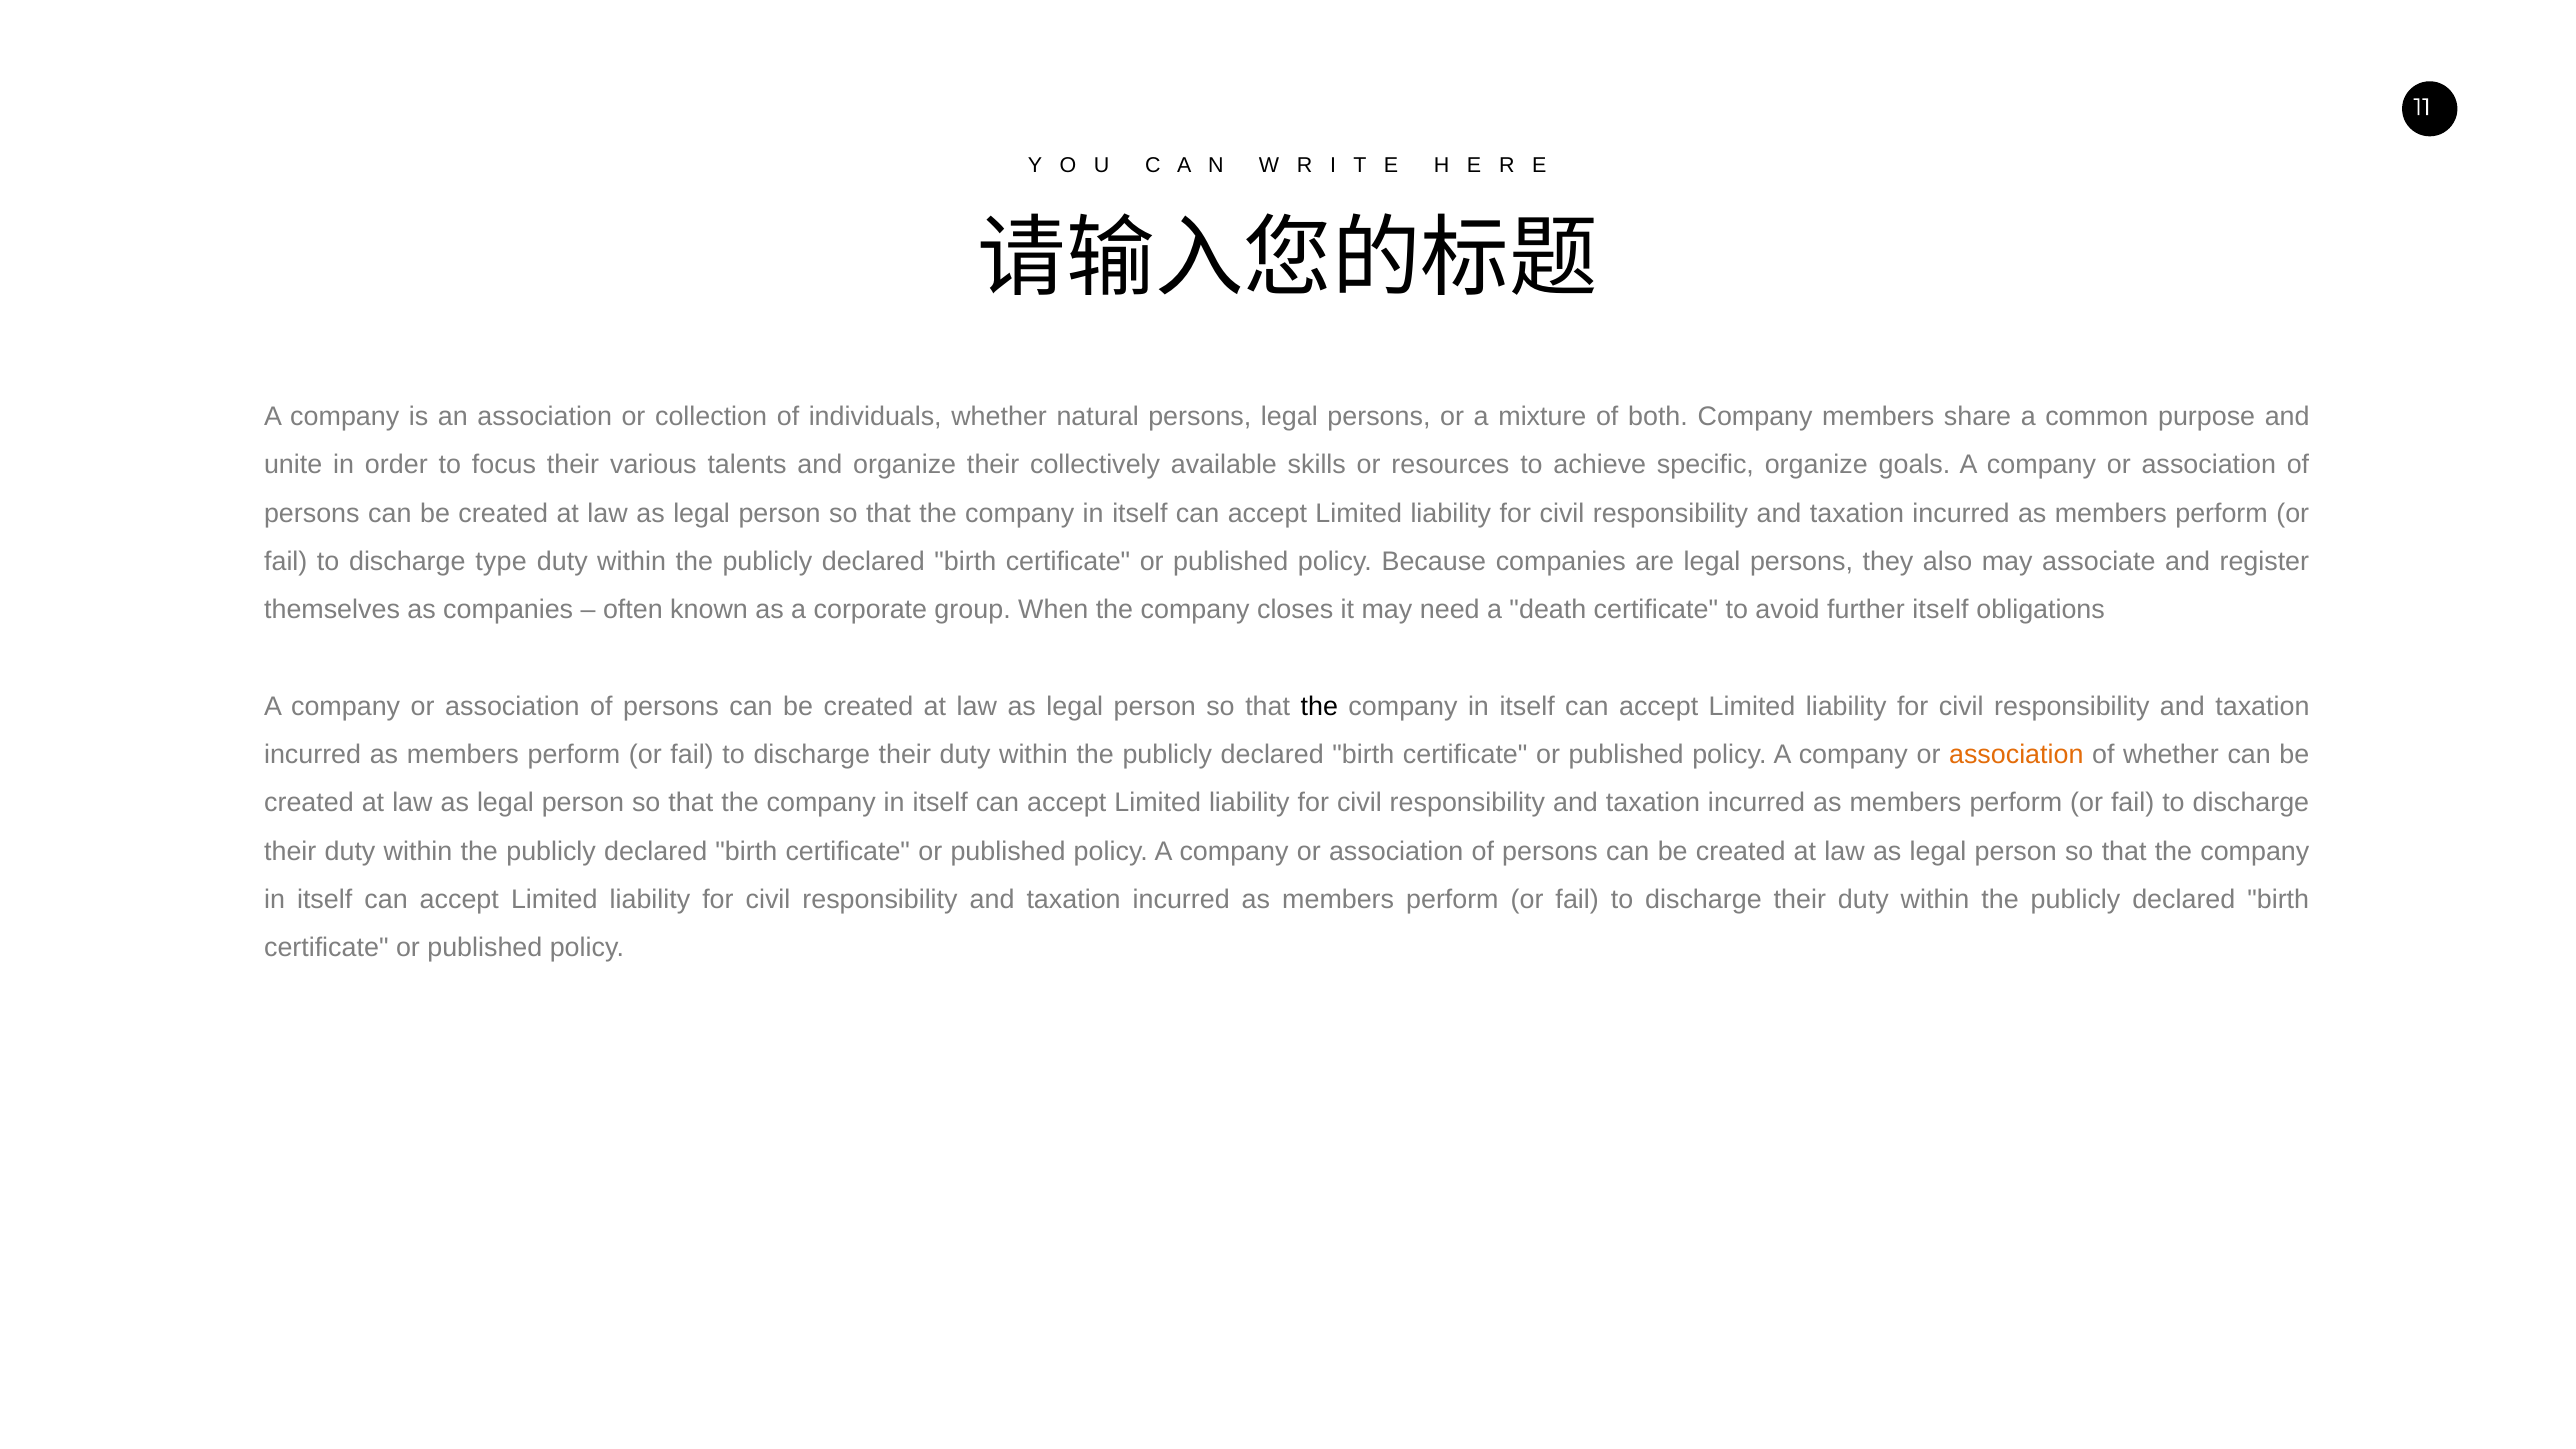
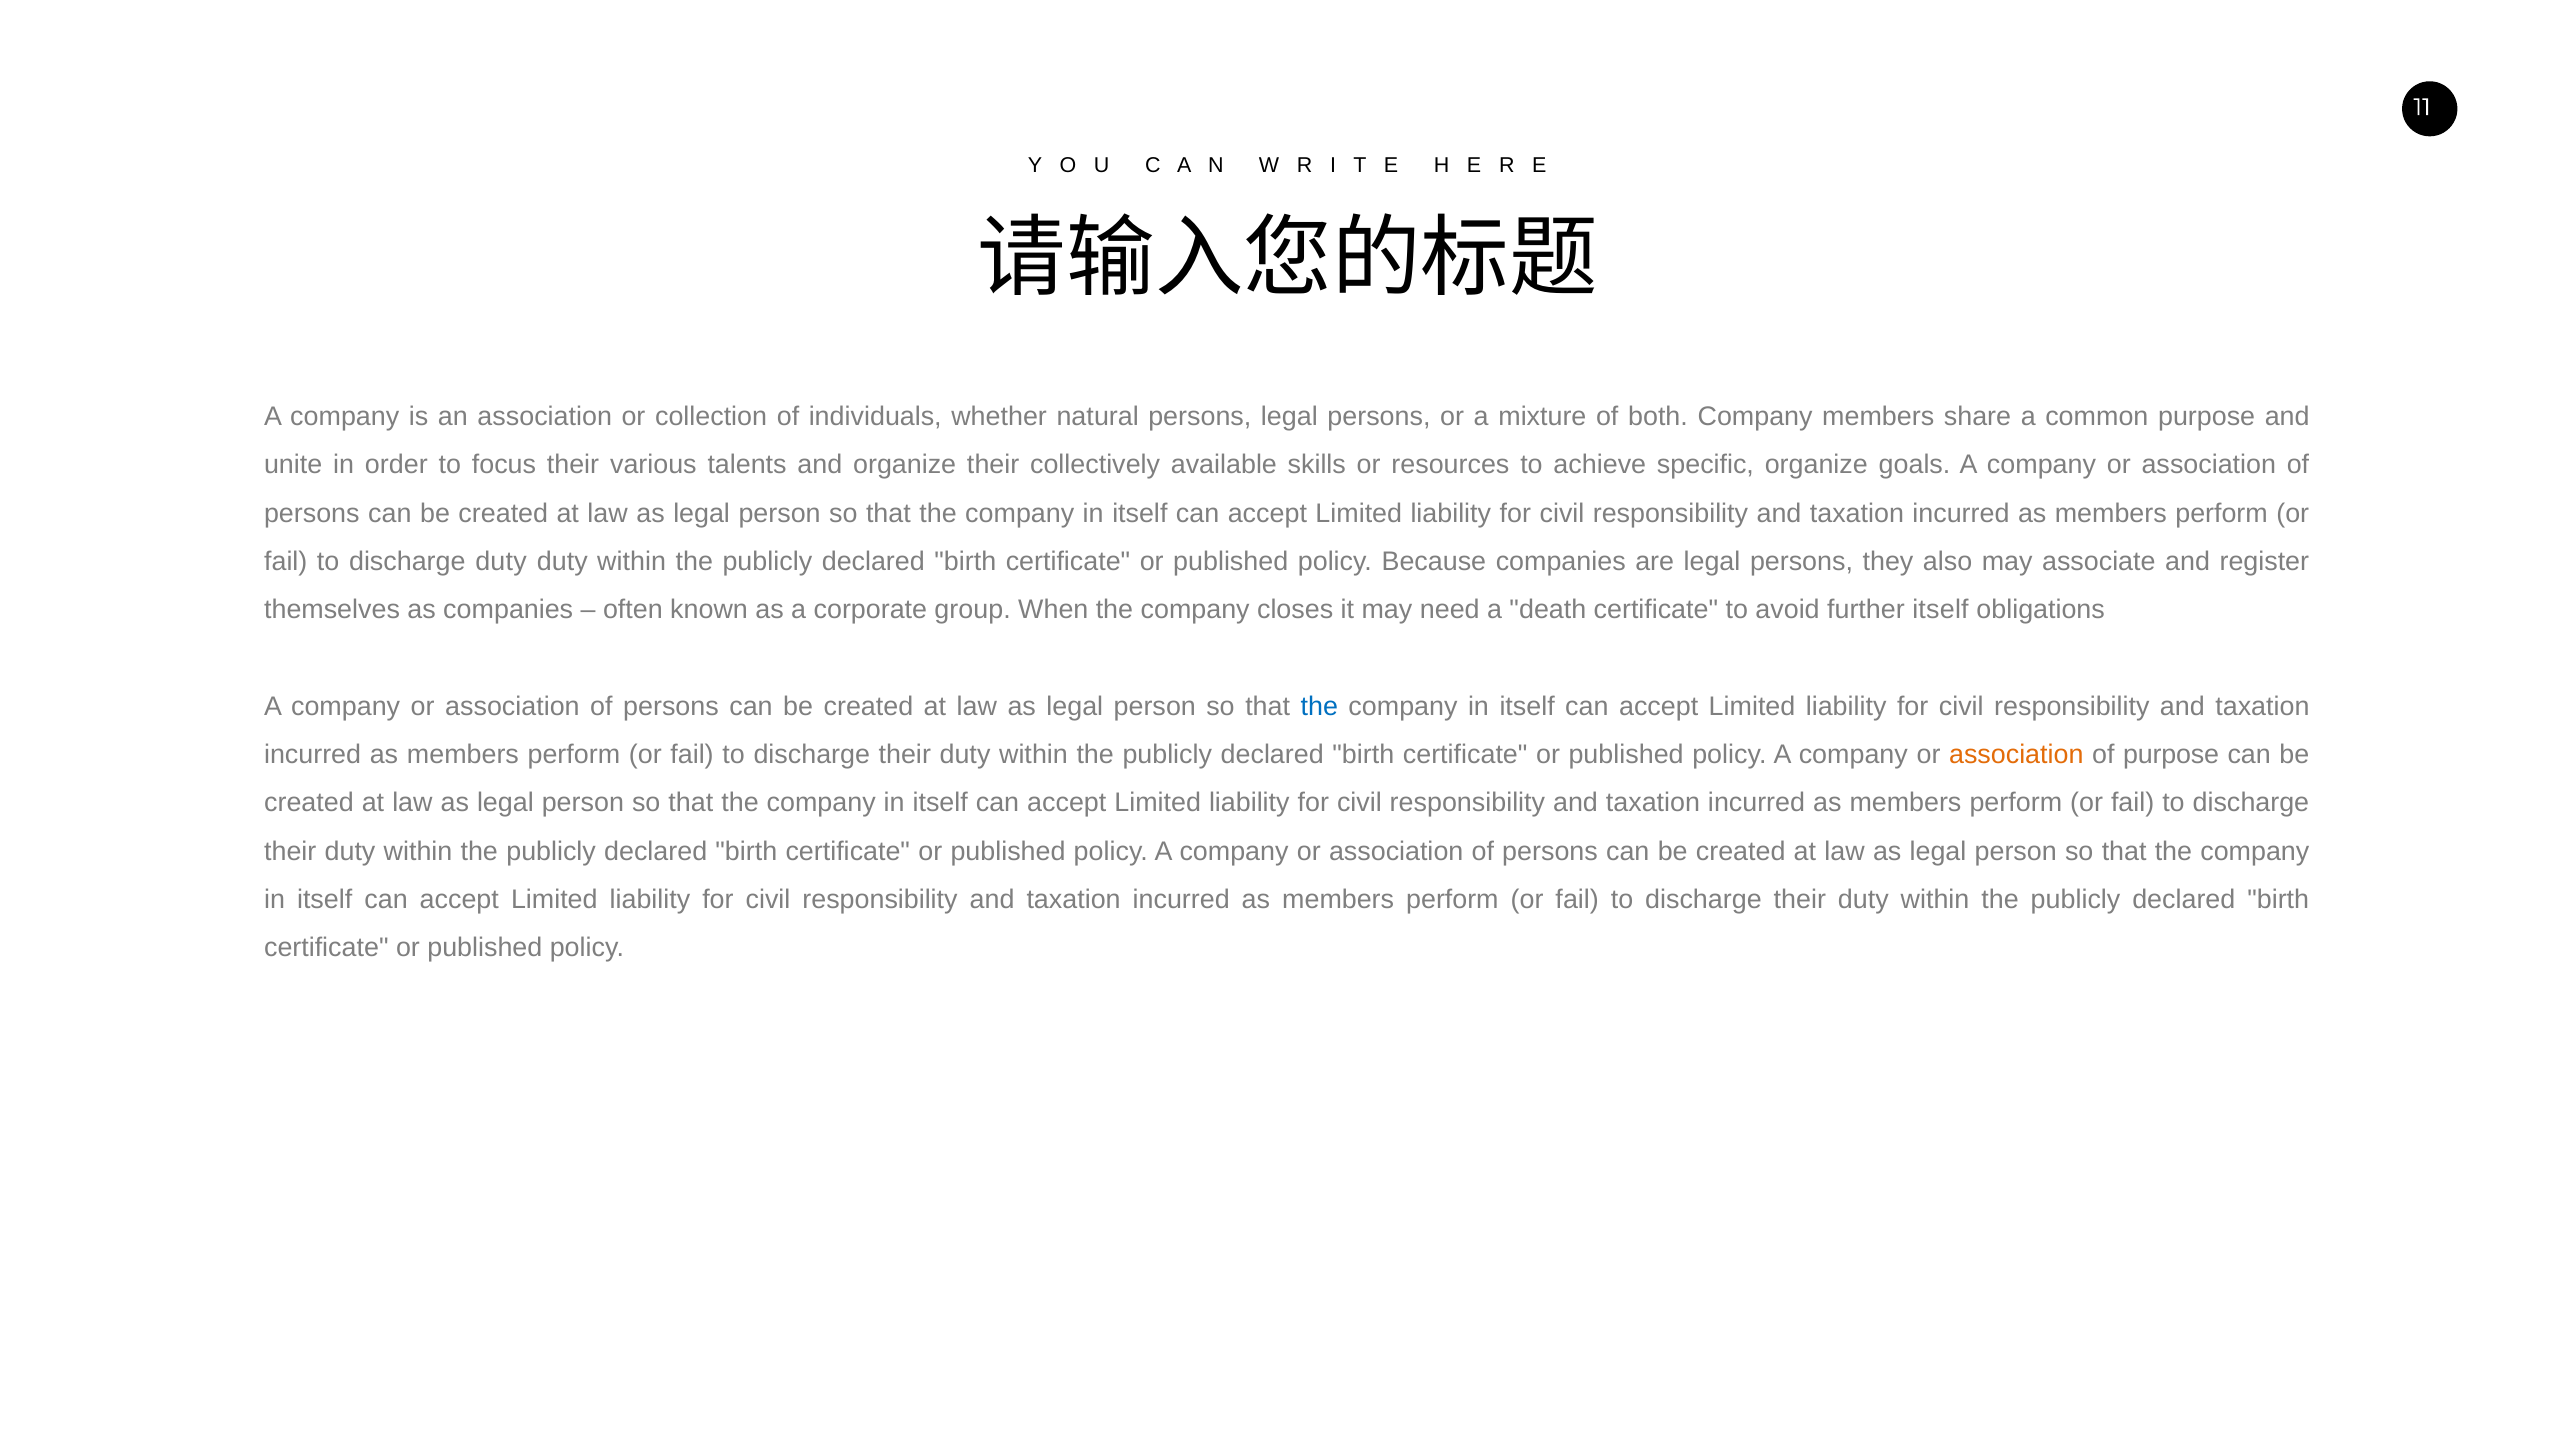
discharge type: type -> duty
the at (1319, 707) colour: black -> blue
of whether: whether -> purpose
